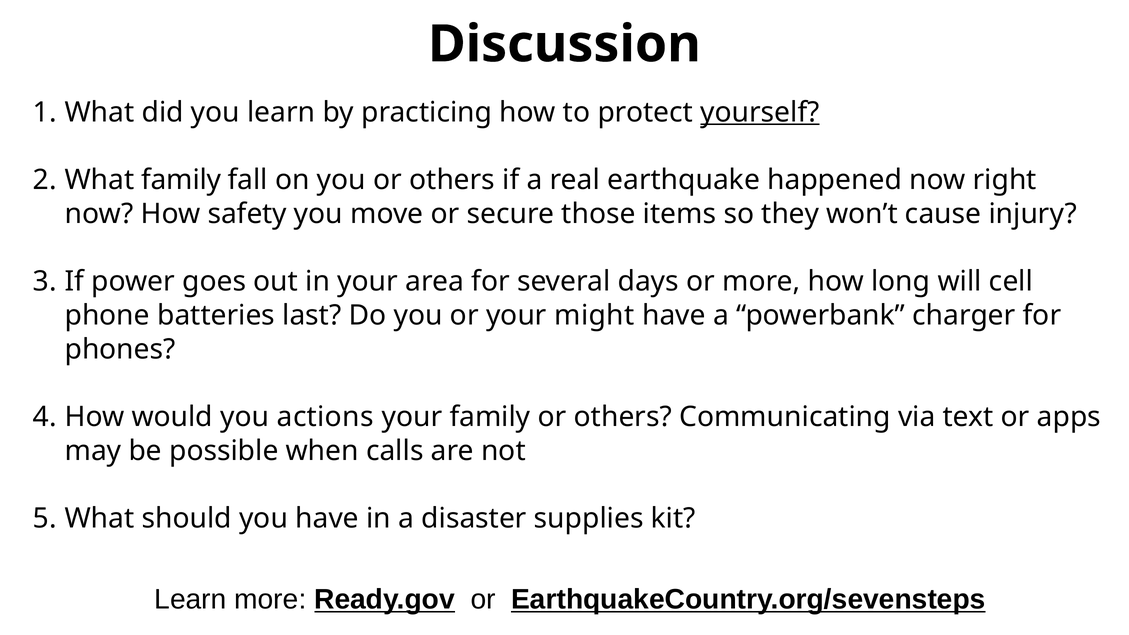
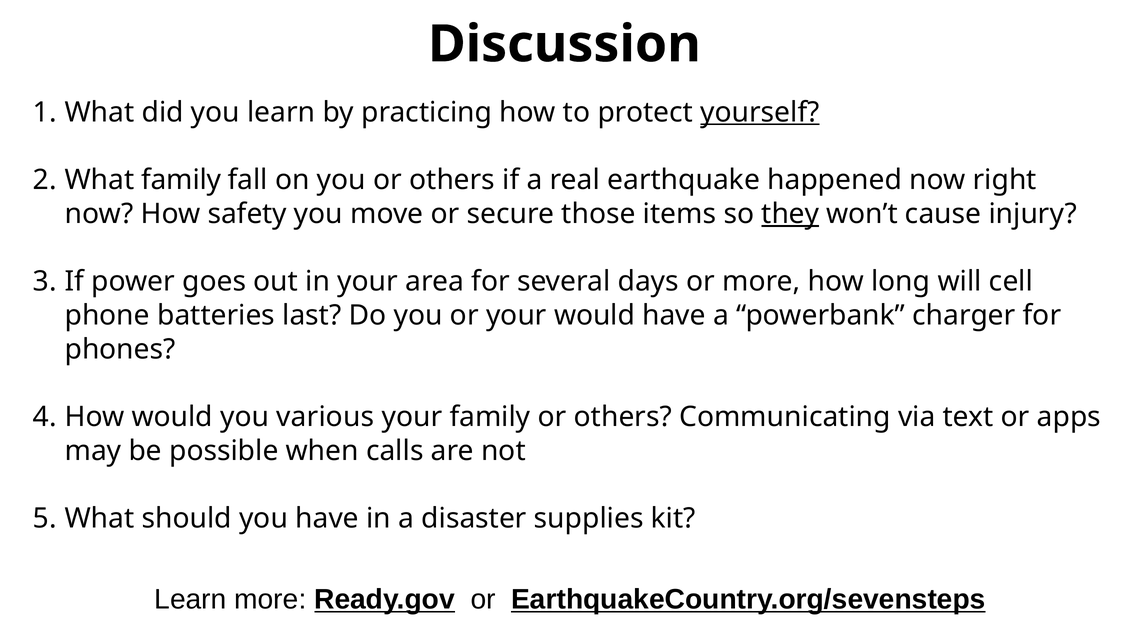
they underline: none -> present
your might: might -> would
actions: actions -> various
